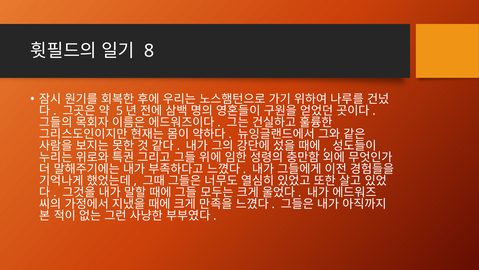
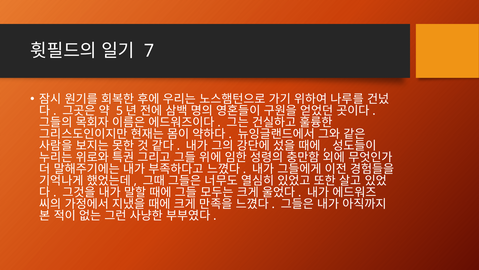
8: 8 -> 7
